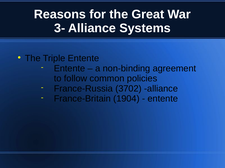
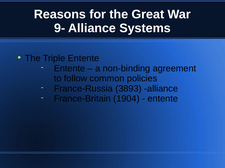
3-: 3- -> 9-
3702: 3702 -> 3893
